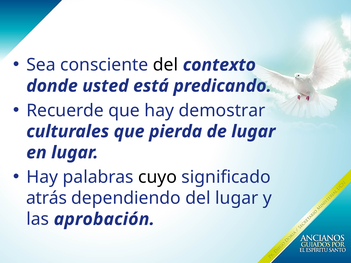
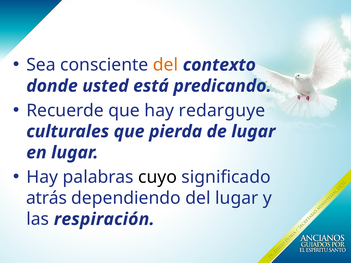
del at (166, 65) colour: black -> orange
demostrar: demostrar -> redarguye
aprobación: aprobación -> respiración
